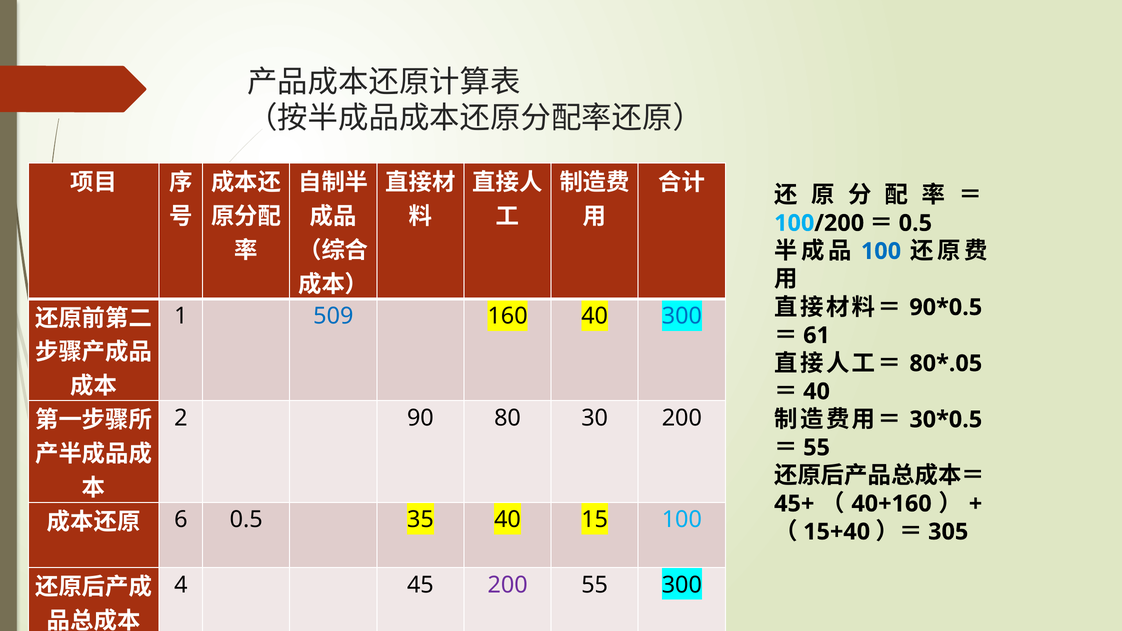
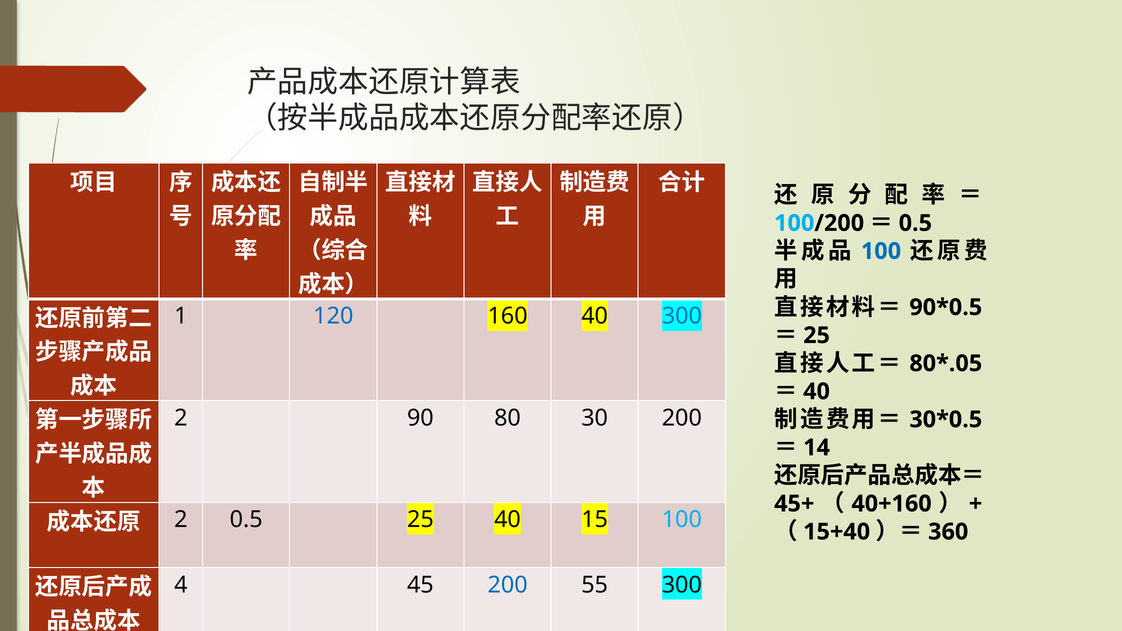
509: 509 -> 120
61 at (817, 335): 61 -> 25
55 at (817, 448): 55 -> 14
6 at (181, 520): 6 -> 2
0.5 35: 35 -> 25
305: 305 -> 360
200 at (508, 585) colour: purple -> blue
